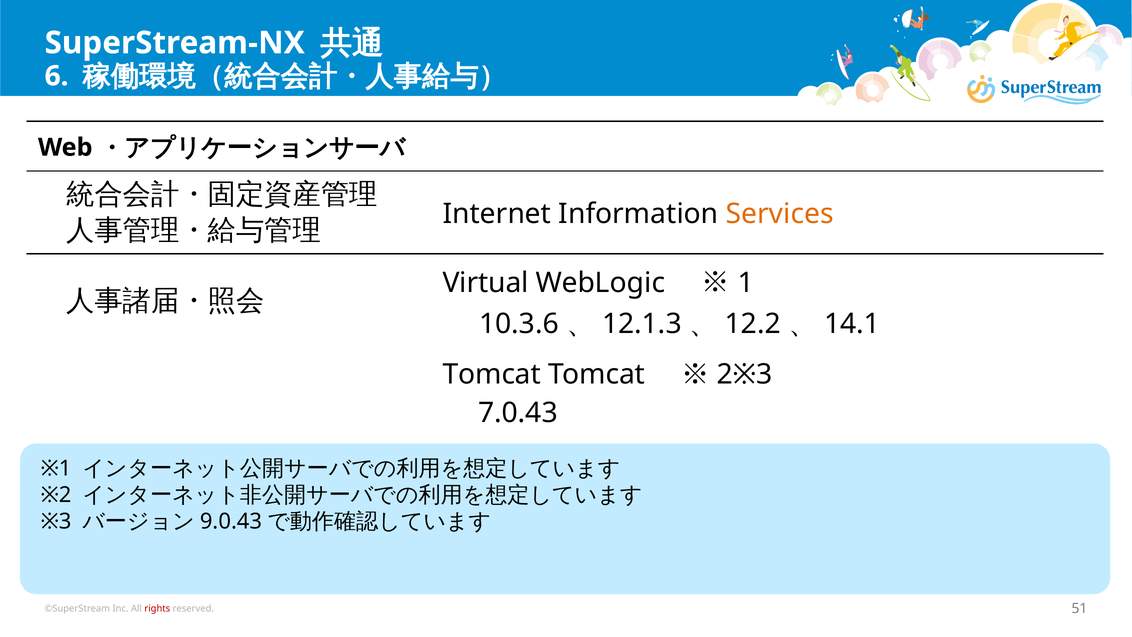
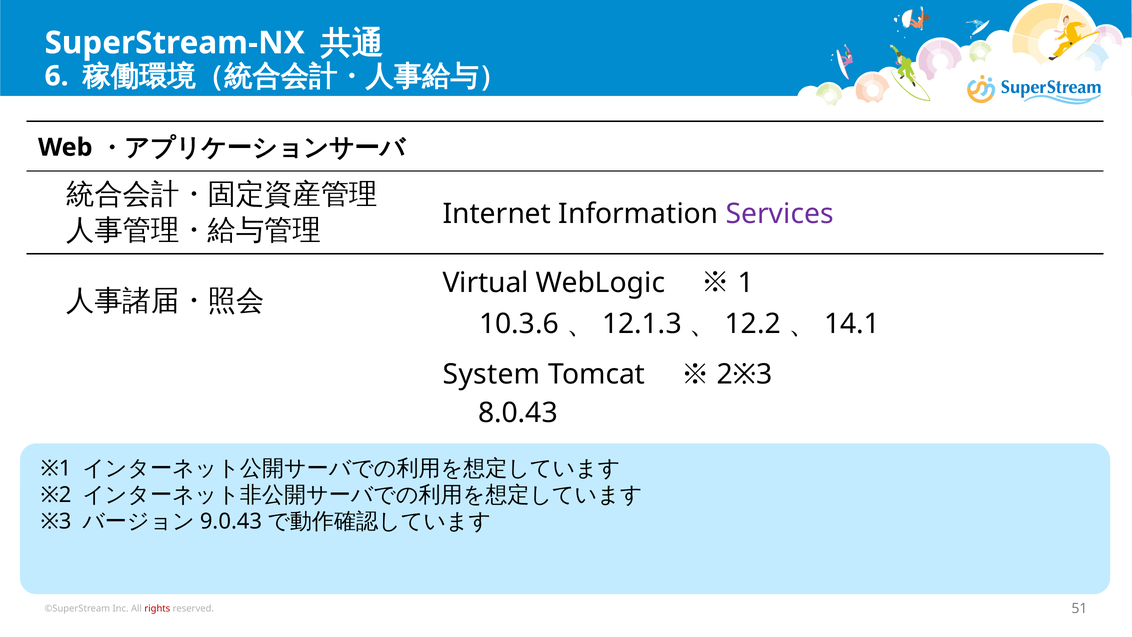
Services colour: orange -> purple
Tomcat at (492, 374): Tomcat -> System
7.0.43: 7.0.43 -> 8.0.43
